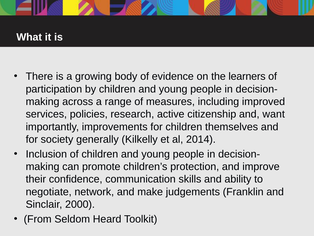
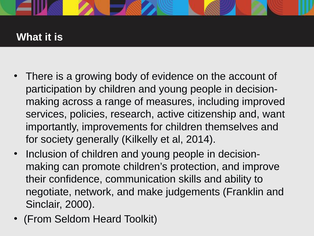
learners: learners -> account
